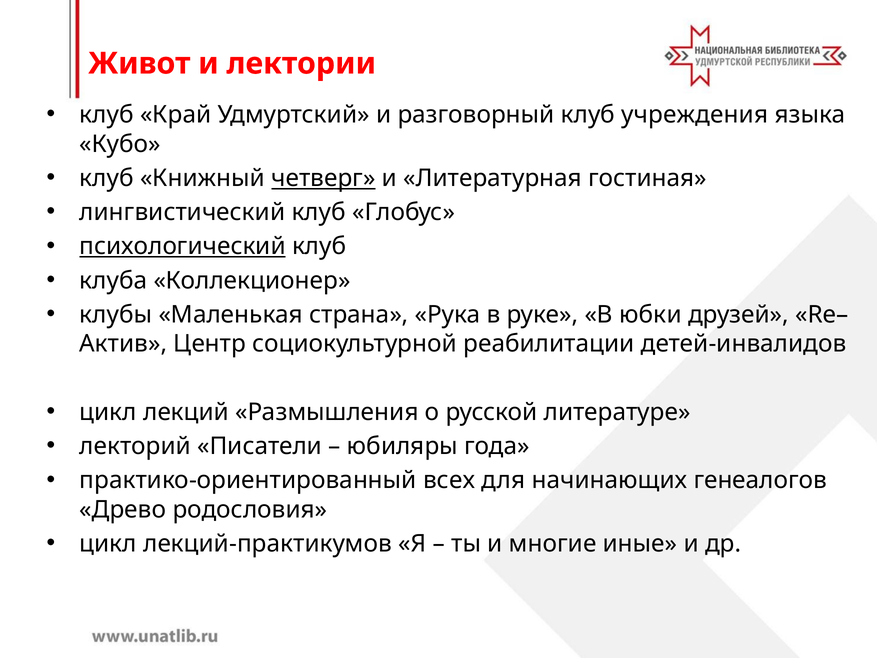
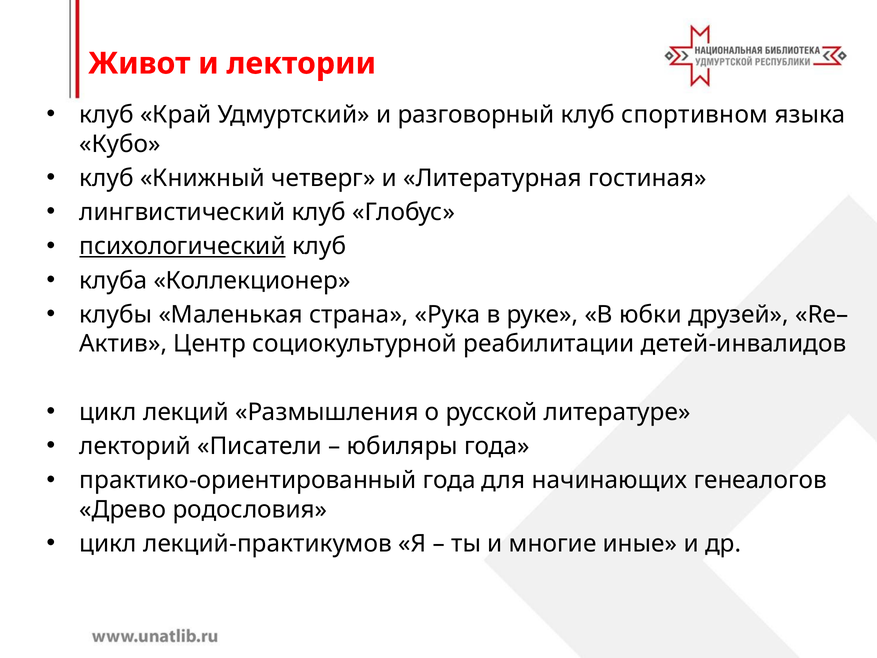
учреждения: учреждения -> спортивном
четверг underline: present -> none
практико-ориентированный всех: всех -> года
